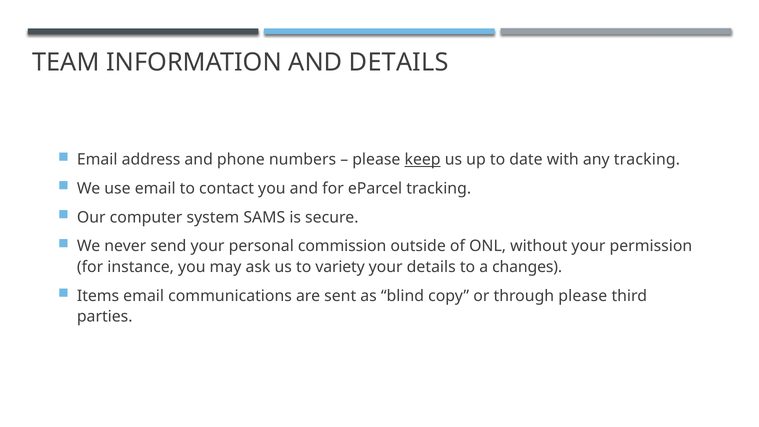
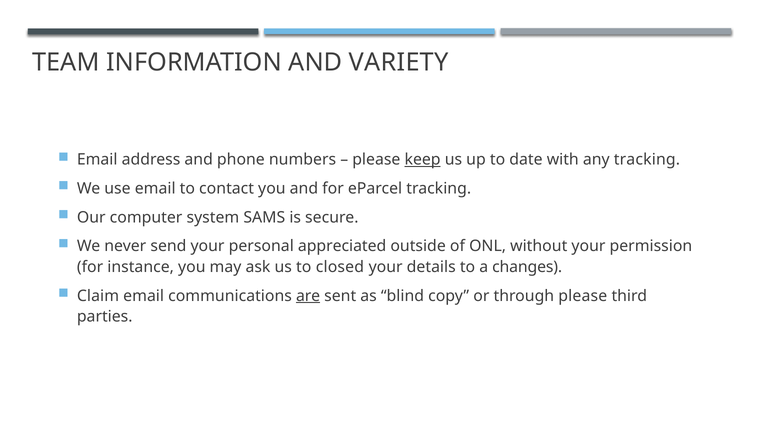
AND DETAILS: DETAILS -> VARIETY
commission: commission -> appreciated
variety: variety -> closed
Items: Items -> Claim
are underline: none -> present
